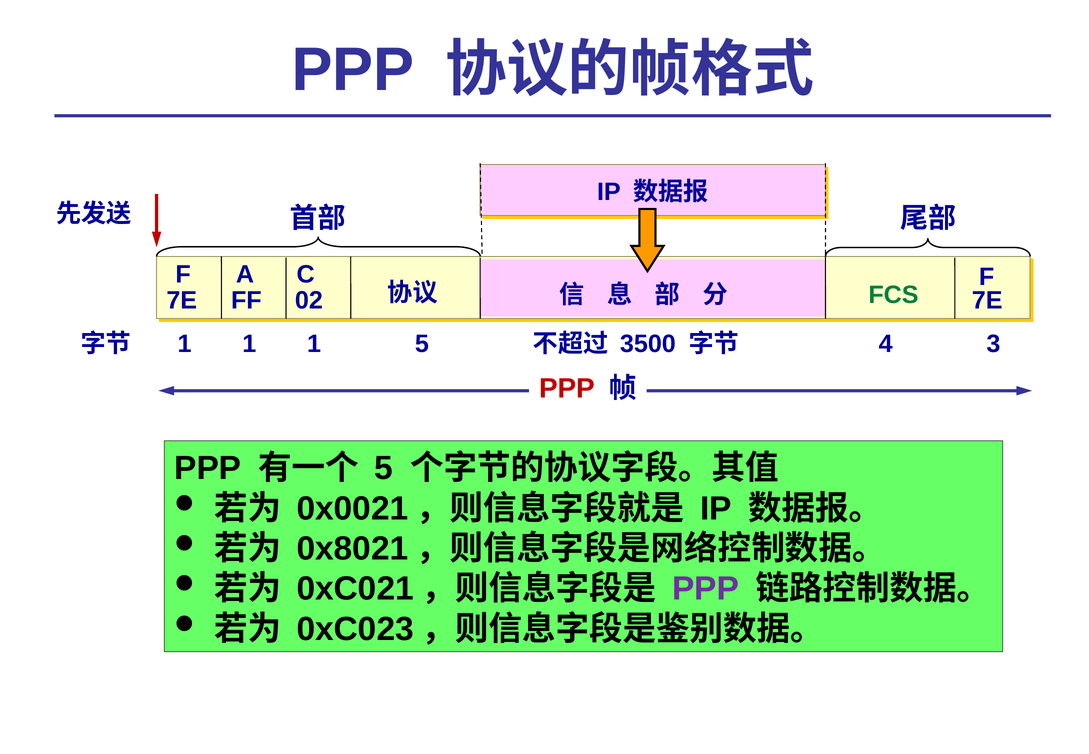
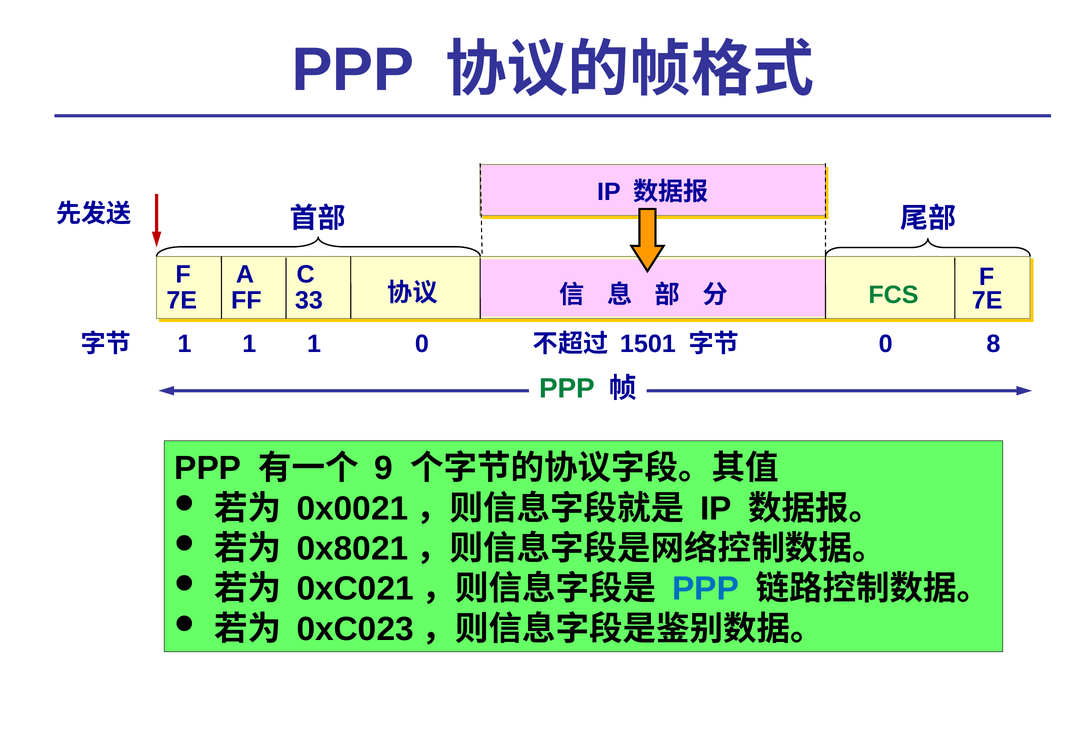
02: 02 -> 33
5 at (422, 344): 5 -> 0
3: 3 -> 8
3500: 3500 -> 1501
4 at (886, 344): 4 -> 0
PPP at (567, 388) colour: red -> green
5 at (384, 468): 5 -> 9
PPP at (705, 589) colour: purple -> blue
